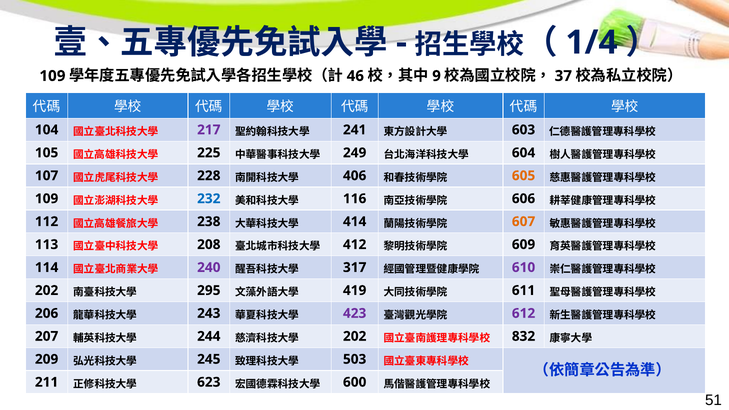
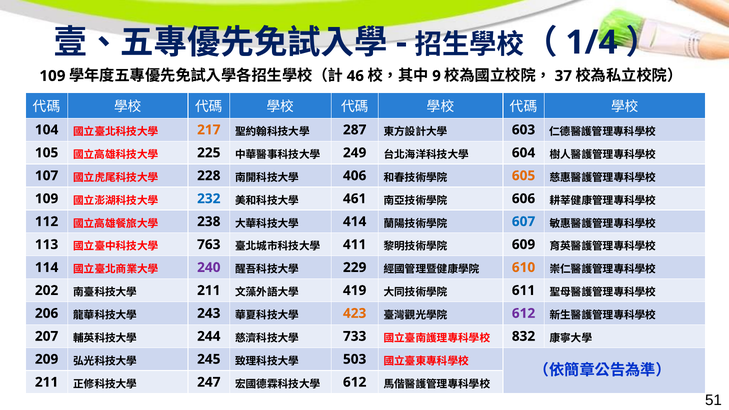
217 colour: purple -> orange
241: 241 -> 287
116: 116 -> 461
607 colour: orange -> blue
208: 208 -> 763
412: 412 -> 411
317: 317 -> 229
610 colour: purple -> orange
295 at (209, 290): 295 -> 211
423 colour: purple -> orange
202 at (355, 336): 202 -> 733
623: 623 -> 247
600 at (355, 382): 600 -> 612
